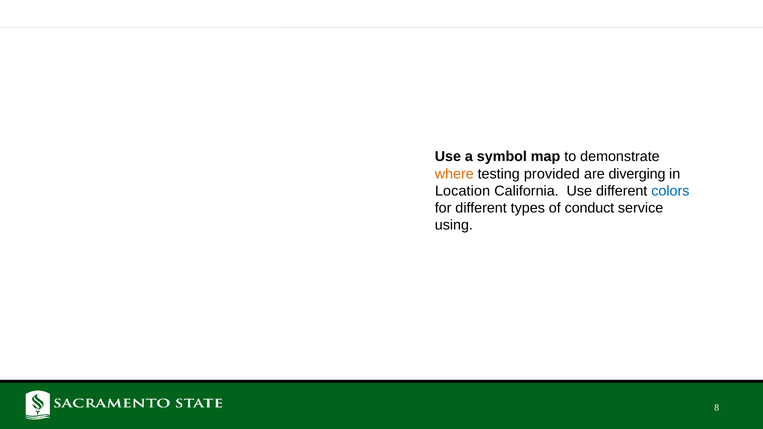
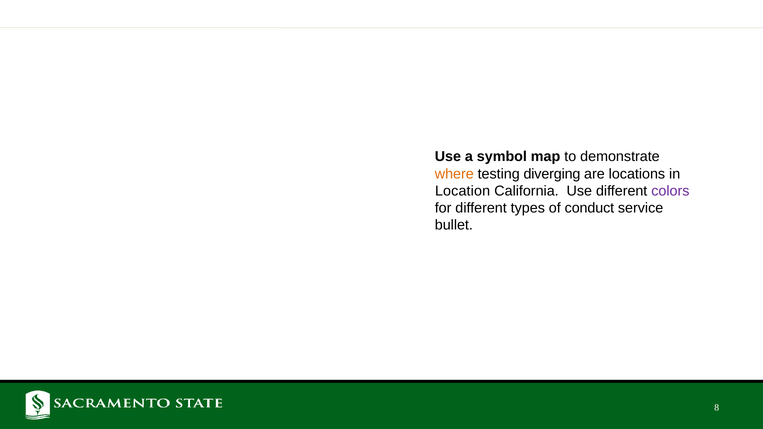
provided: provided -> diverging
diverging: diverging -> locations
colors colour: blue -> purple
using: using -> bullet
